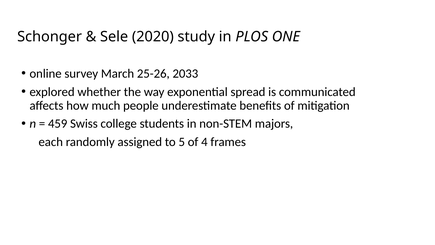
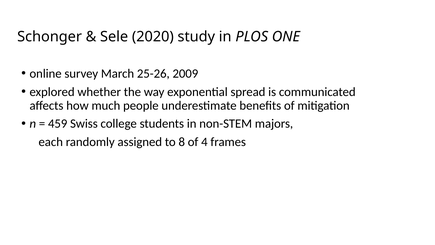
2033: 2033 -> 2009
5: 5 -> 8
